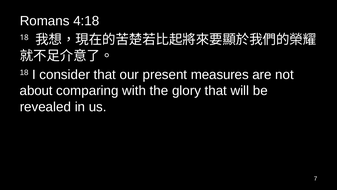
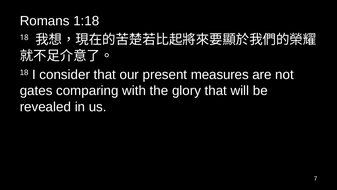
4:18: 4:18 -> 1:18
about: about -> gates
